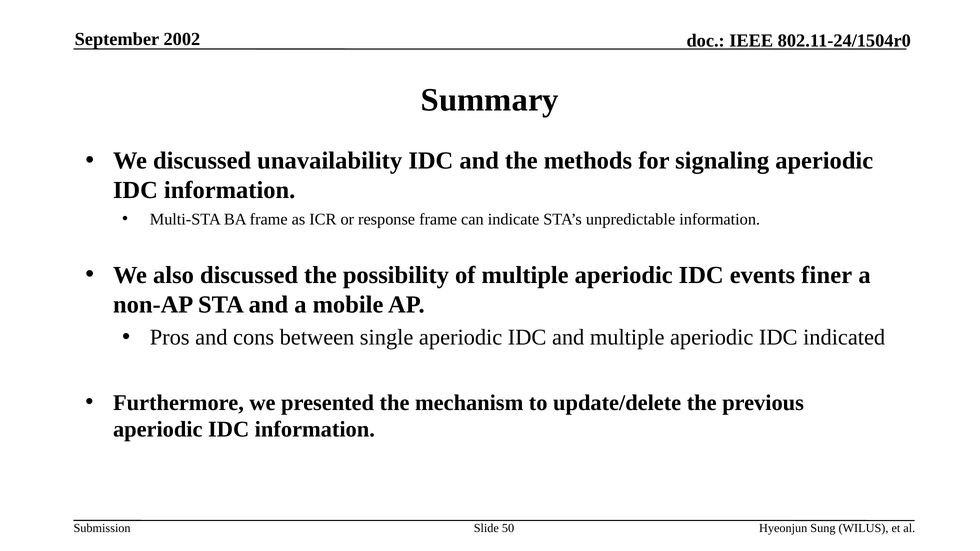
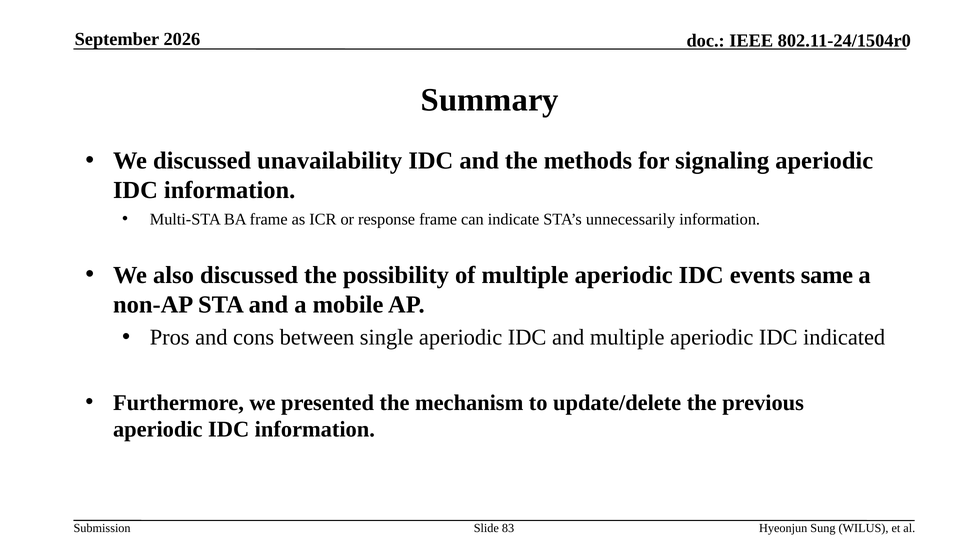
2002: 2002 -> 2026
unpredictable: unpredictable -> unnecessarily
finer: finer -> same
50: 50 -> 83
